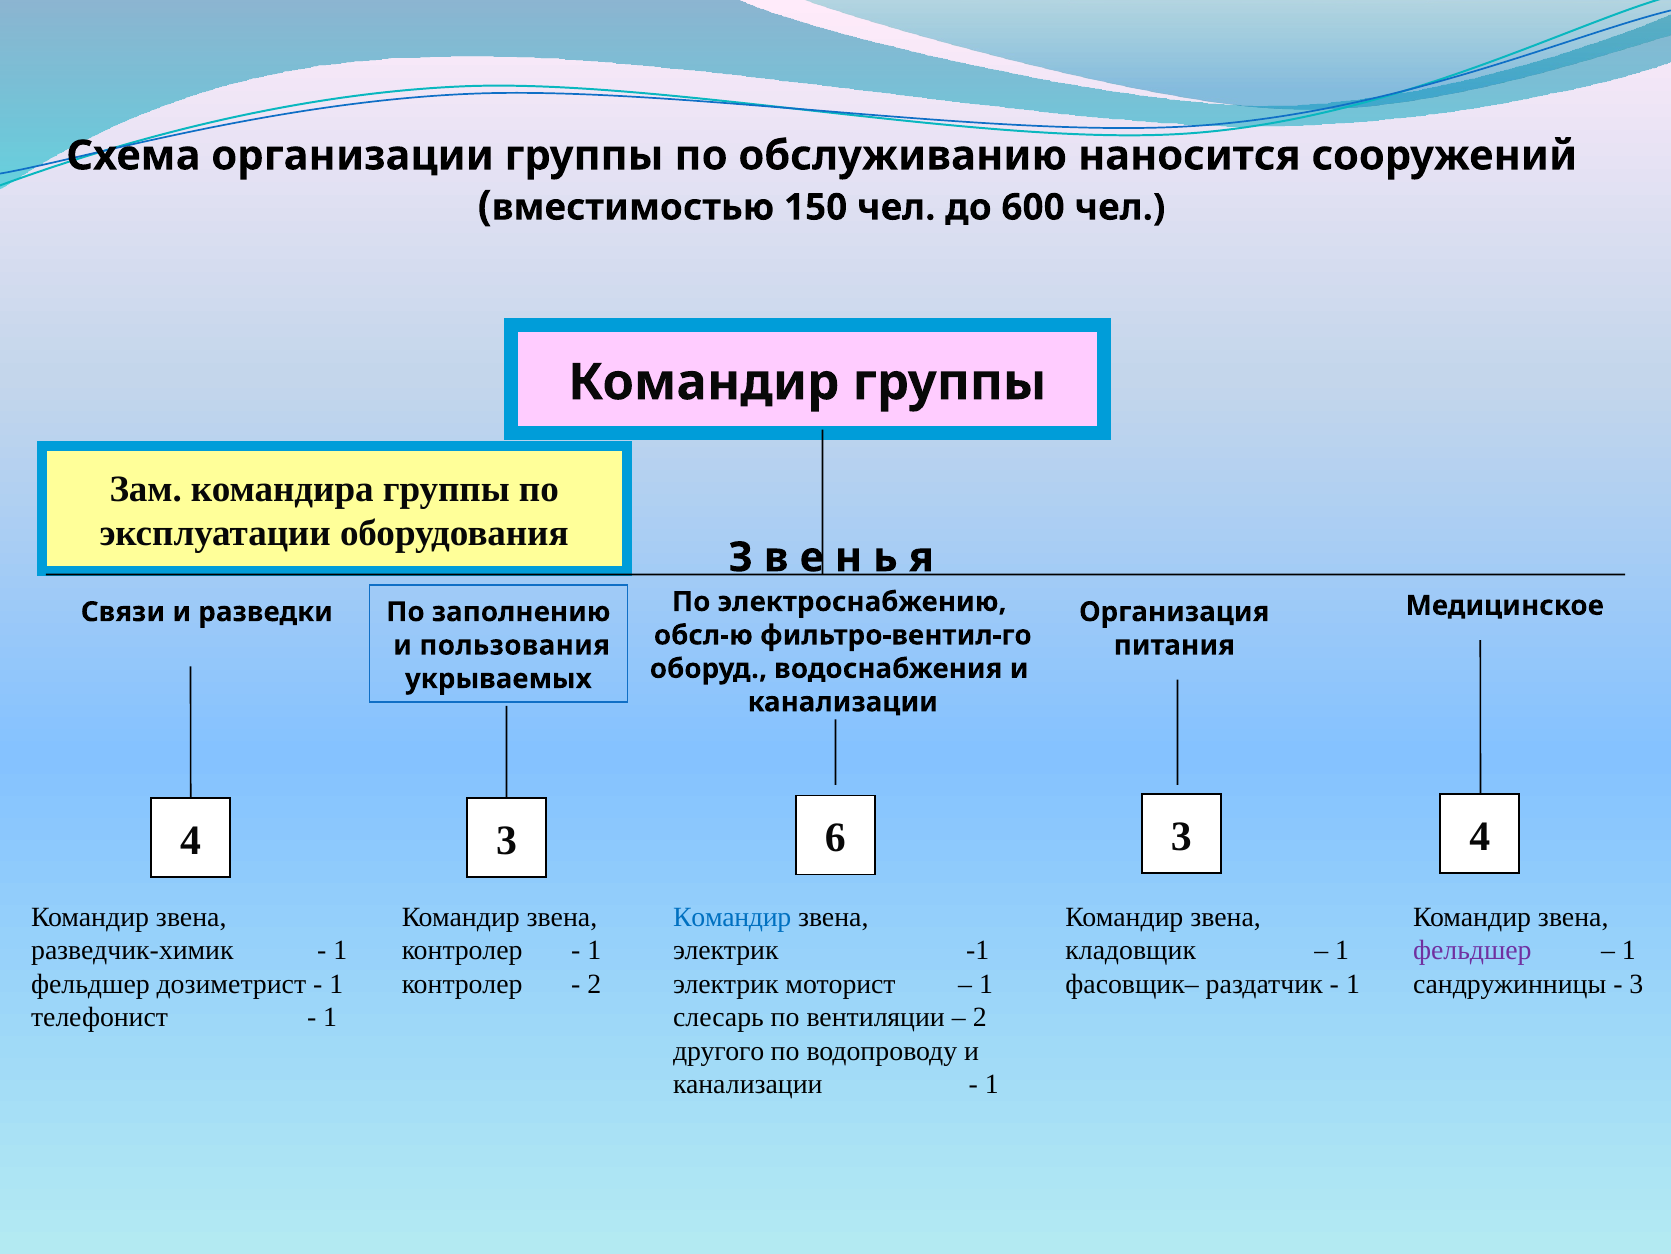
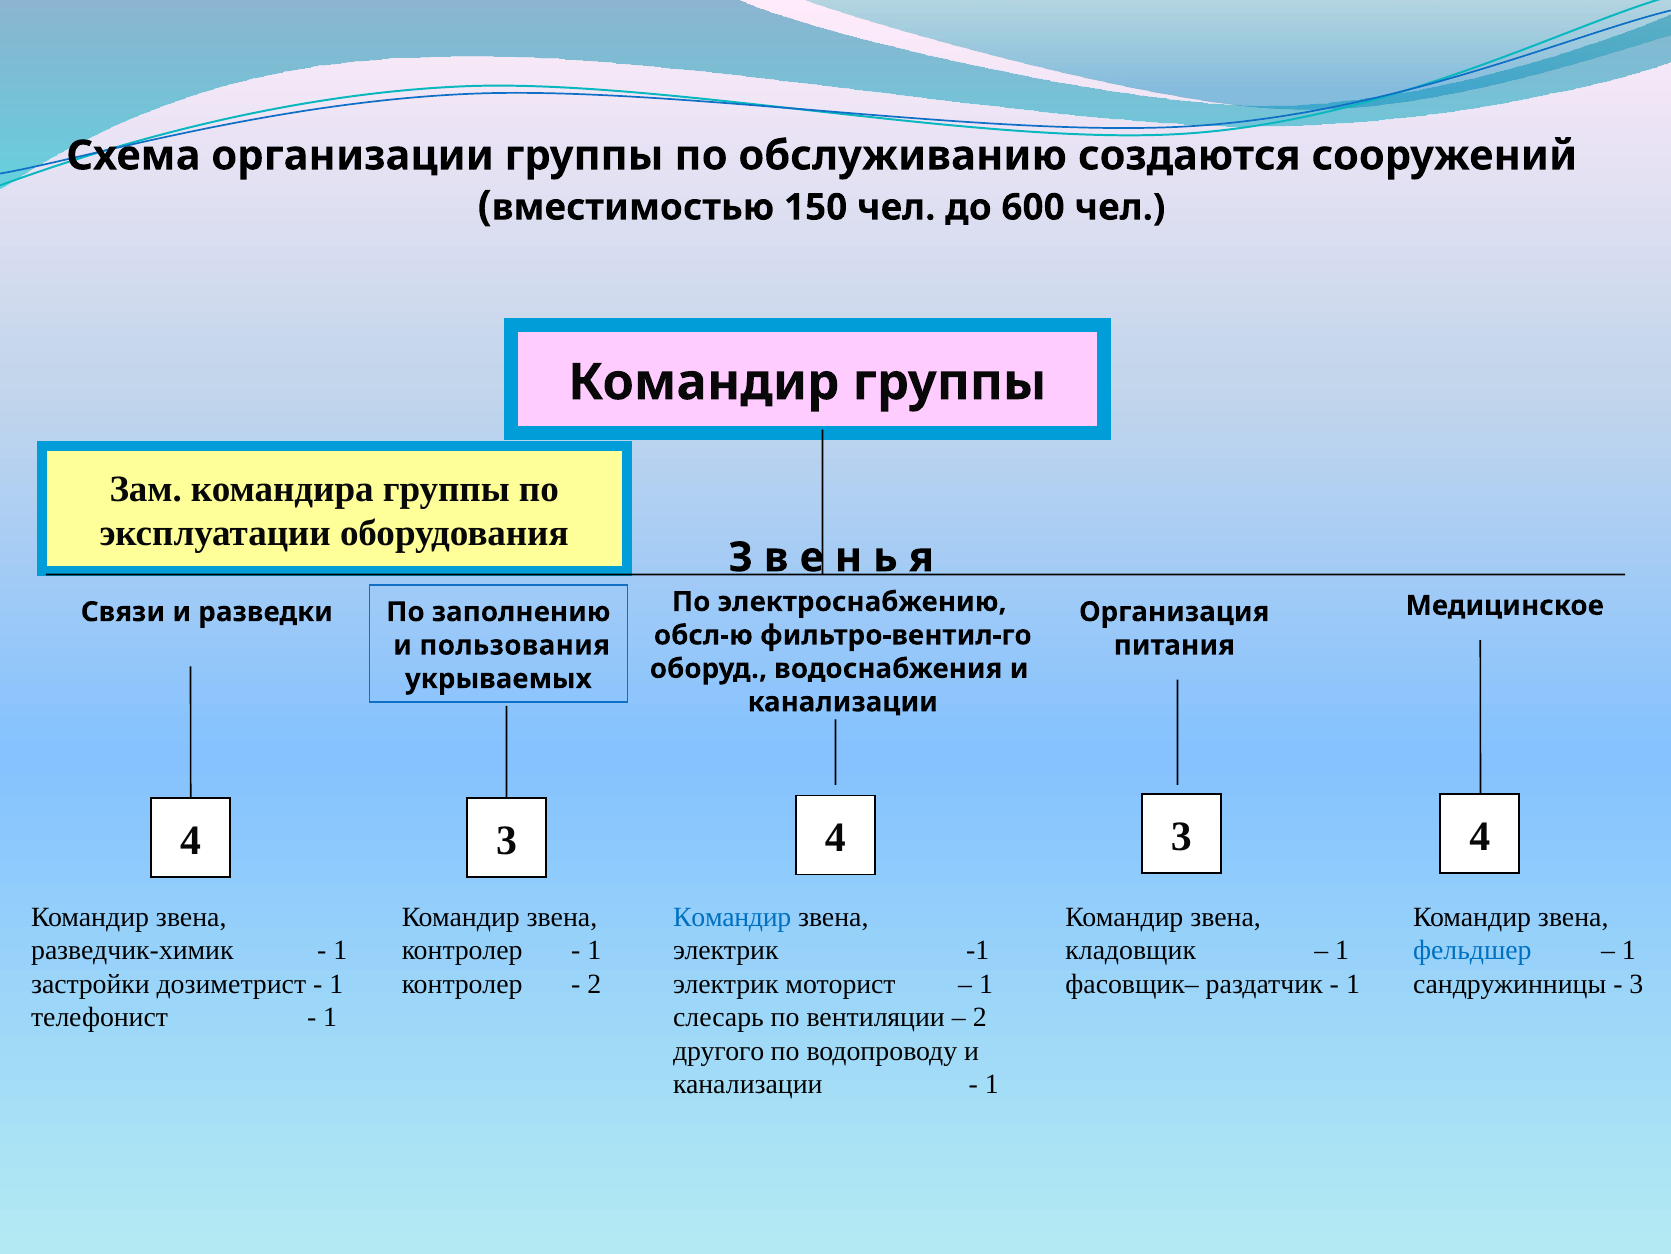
наносится: наносится -> создаются
6 at (835, 837): 6 -> 4
фельдшер at (1472, 950) colour: purple -> blue
фельдшер at (90, 983): фельдшер -> застройки
